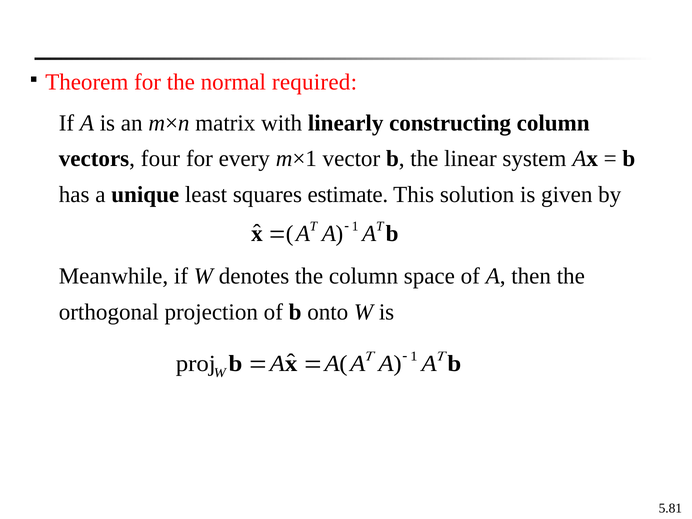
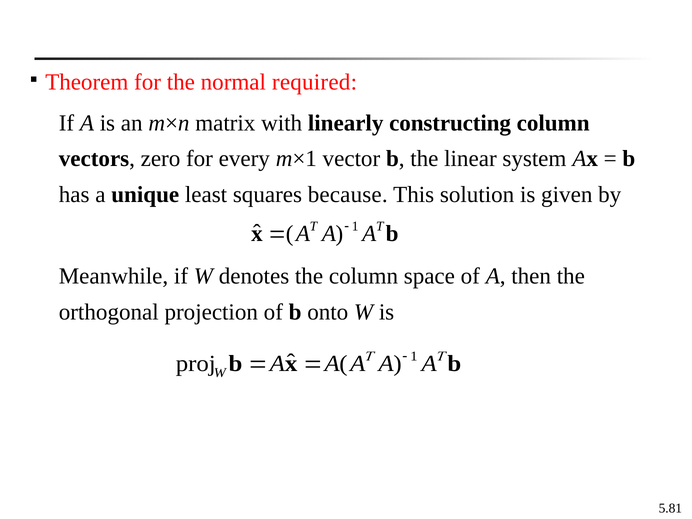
four: four -> zero
estimate: estimate -> because
